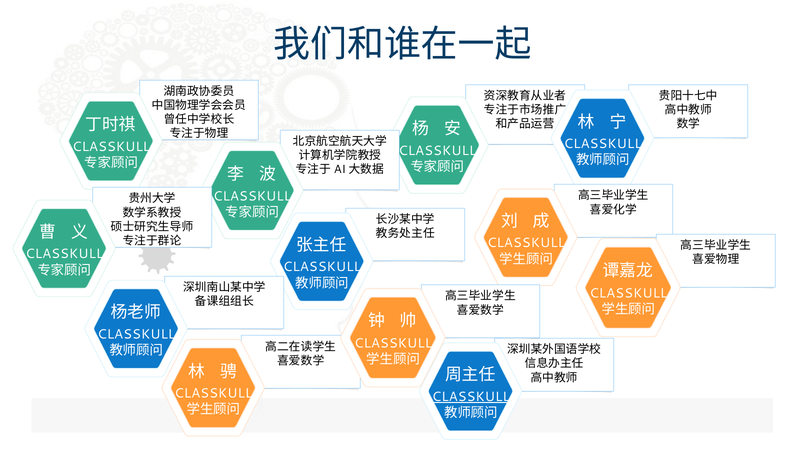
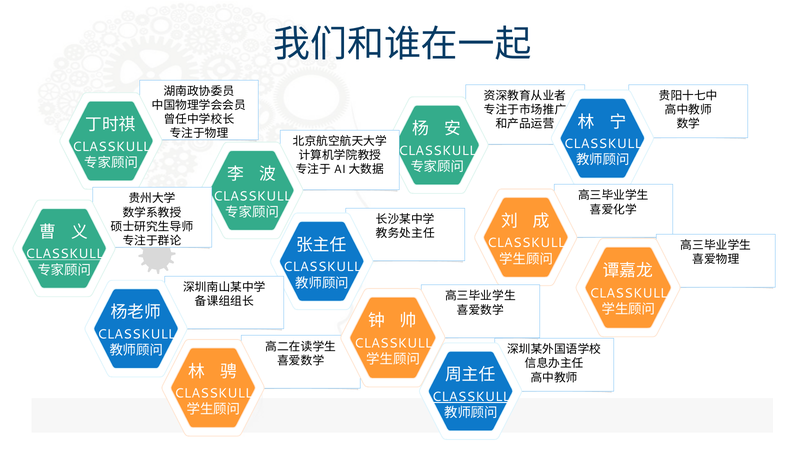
CLASSKULL at (64, 254) underline: none -> present
